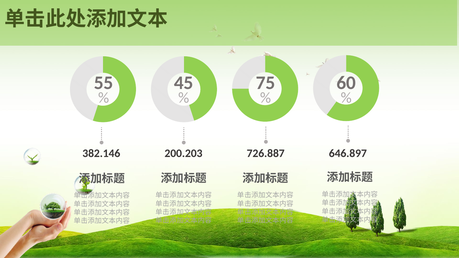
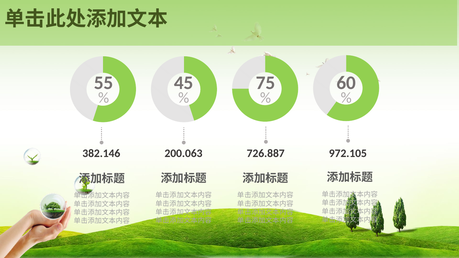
200.203: 200.203 -> 200.063
646.897: 646.897 -> 972.105
